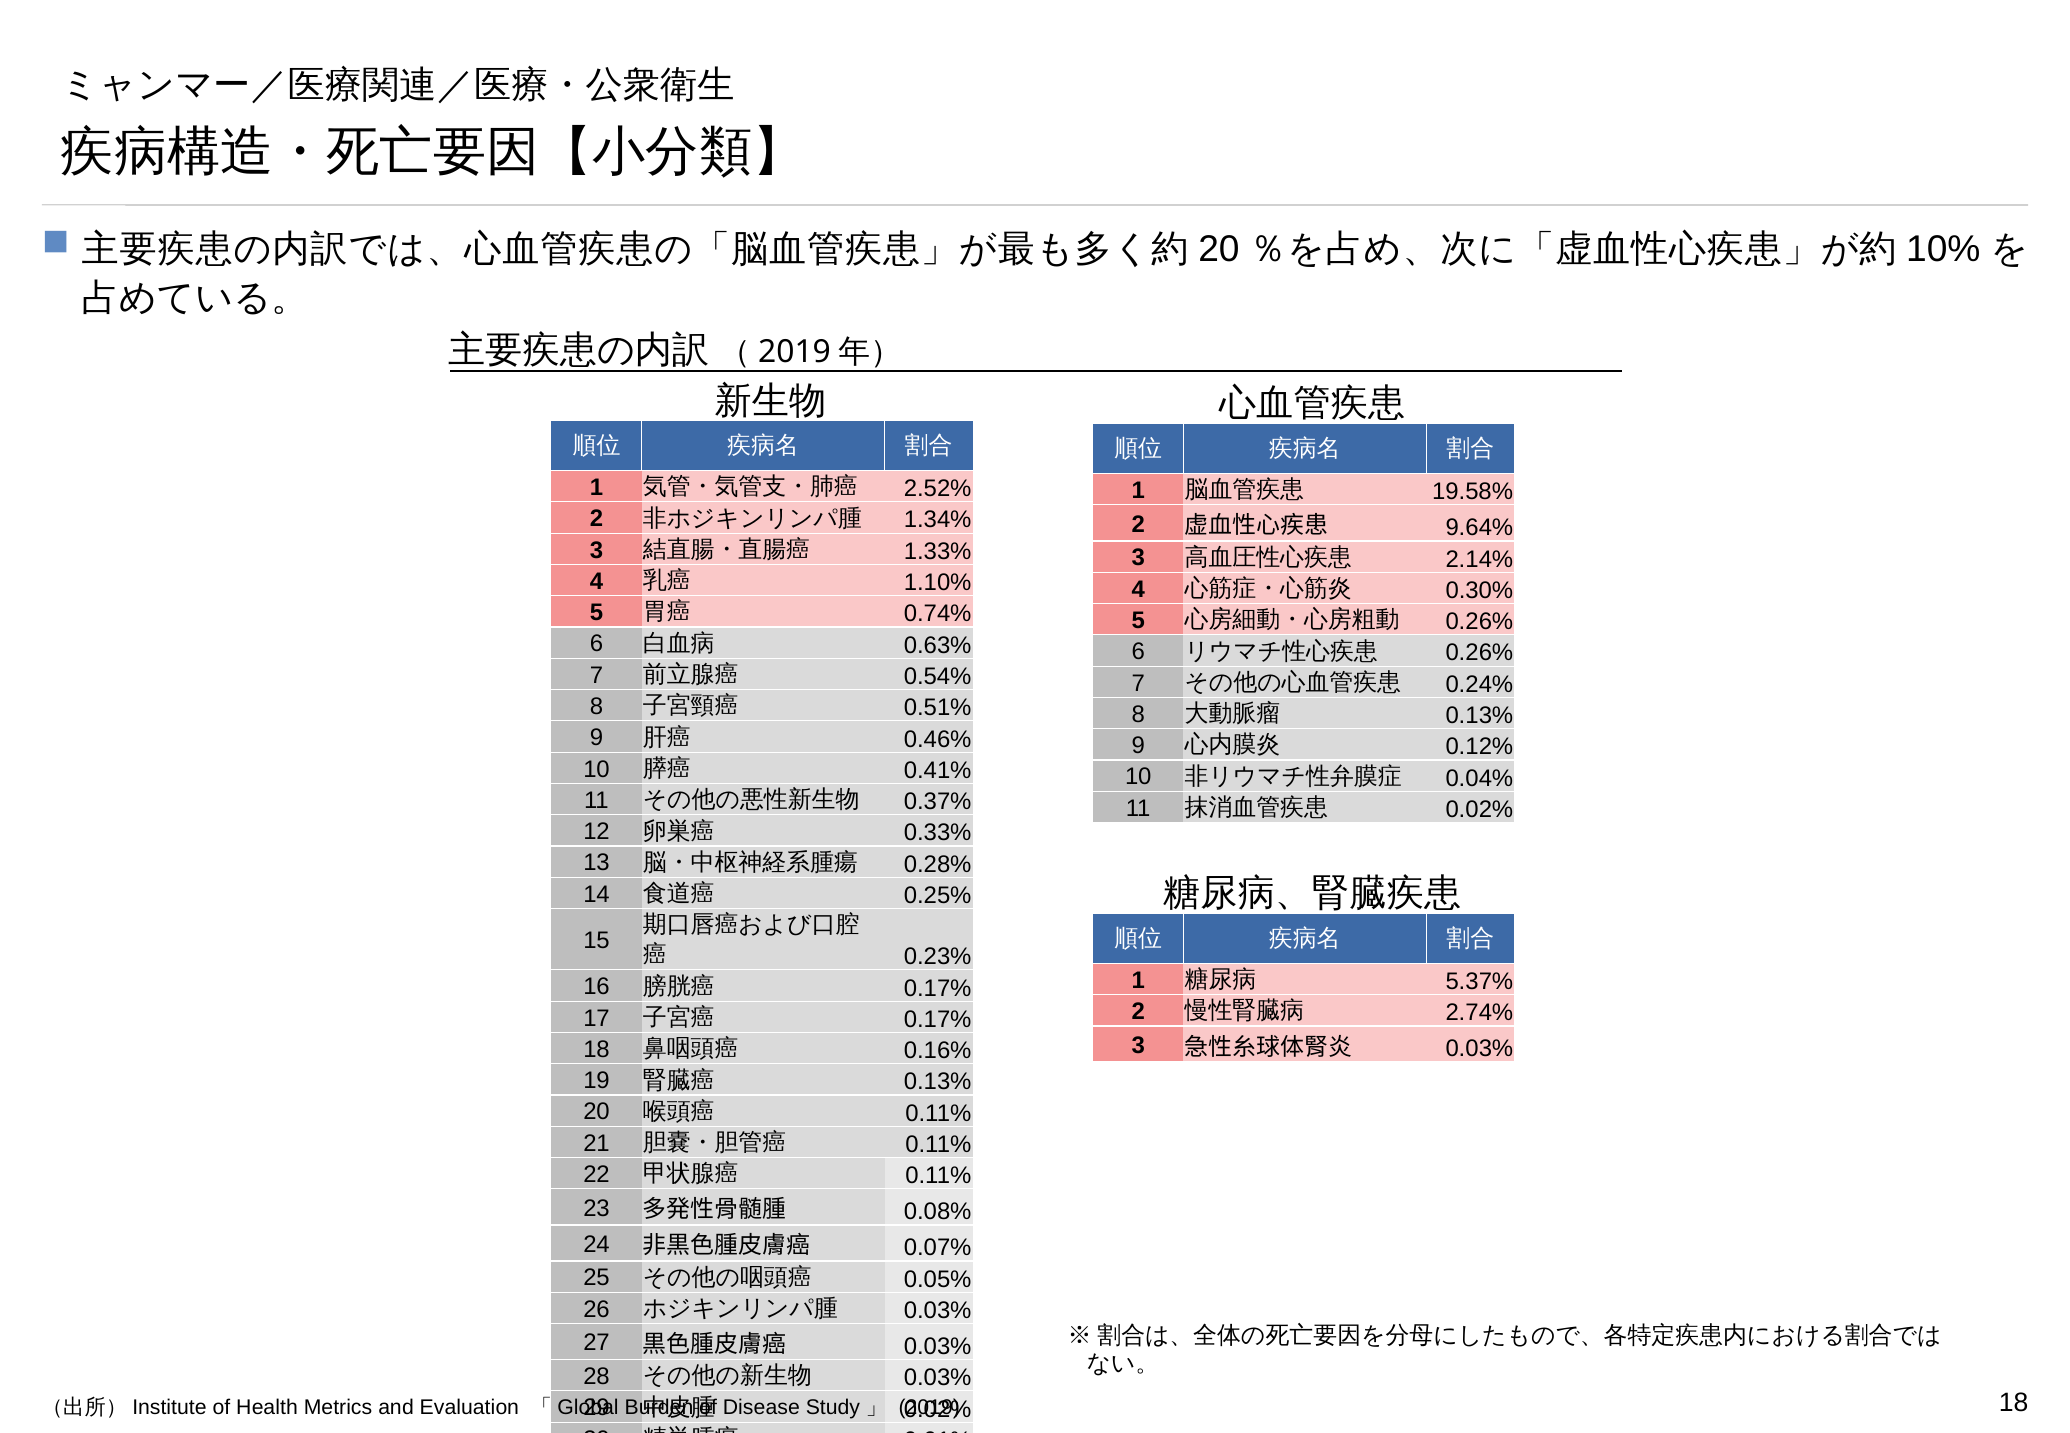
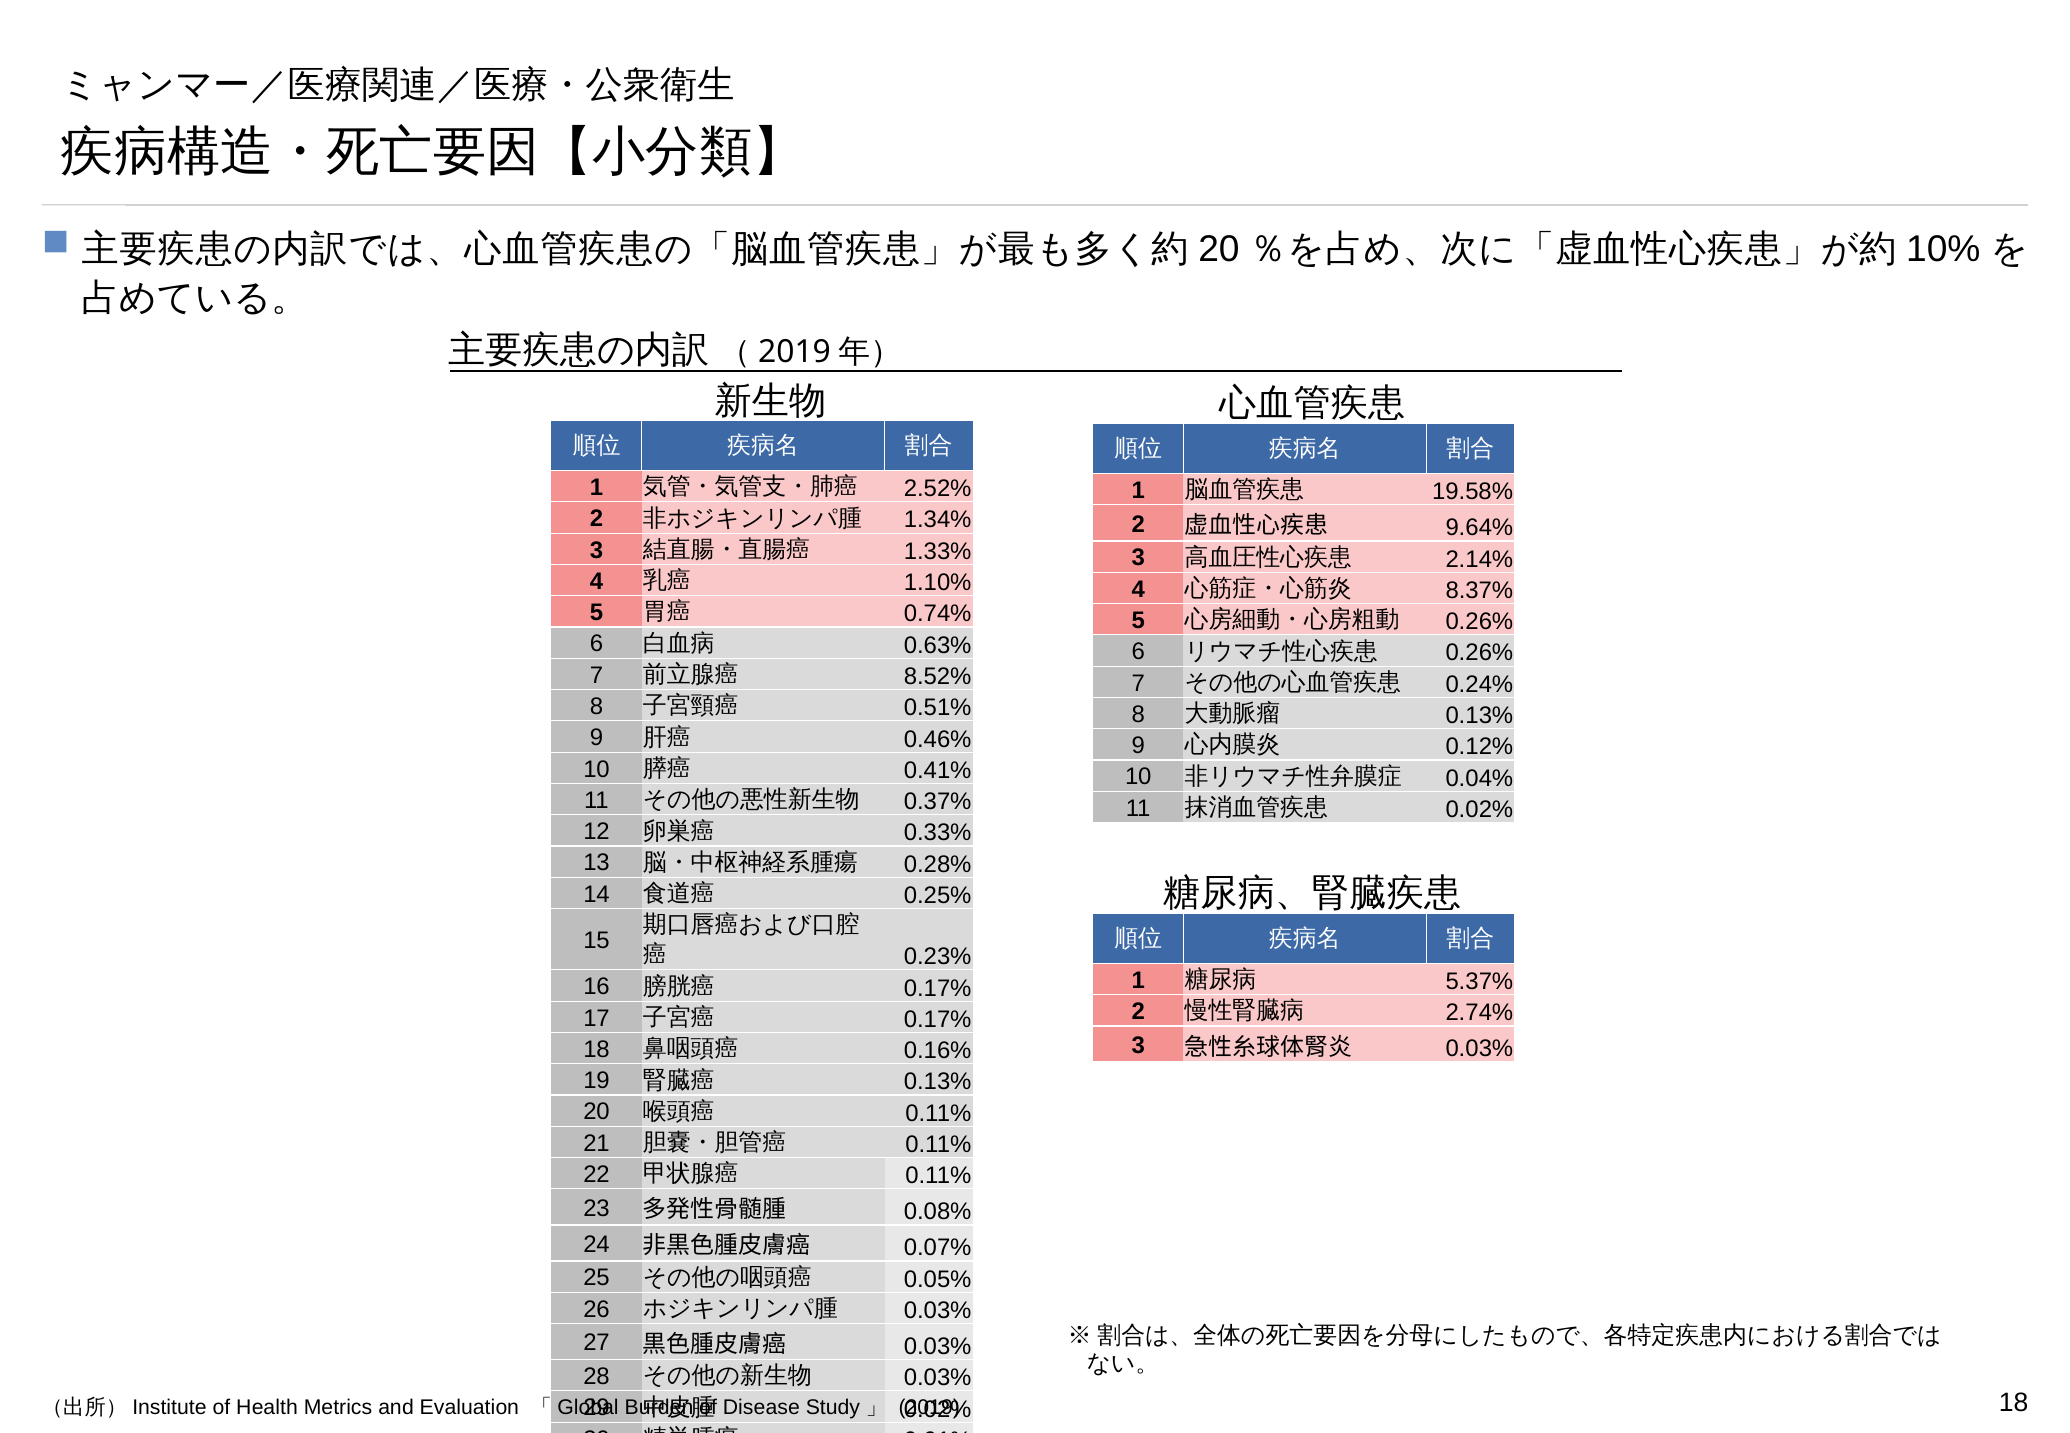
0.30%: 0.30% -> 8.37%
0.54%: 0.54% -> 8.52%
